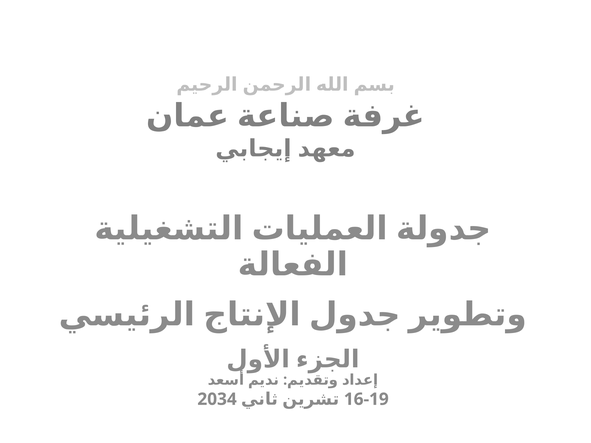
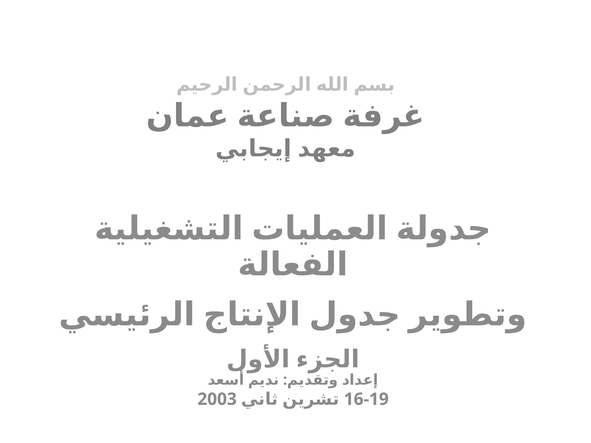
2034: 2034 -> 2003
